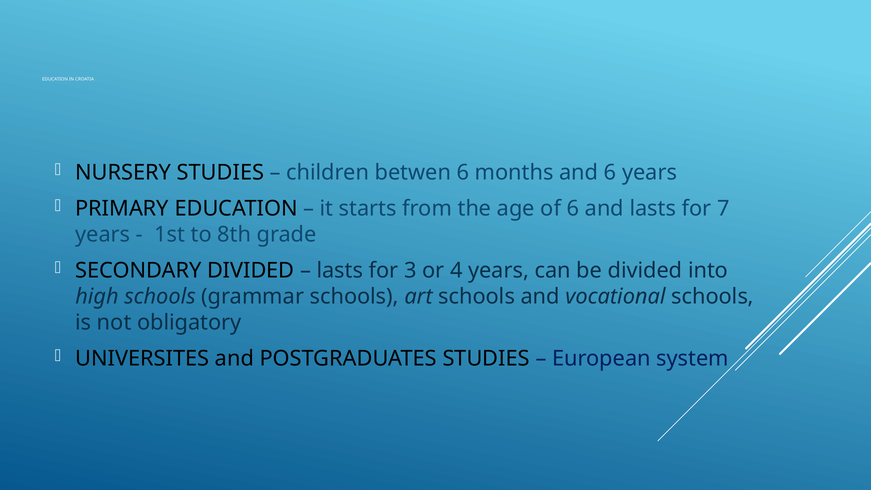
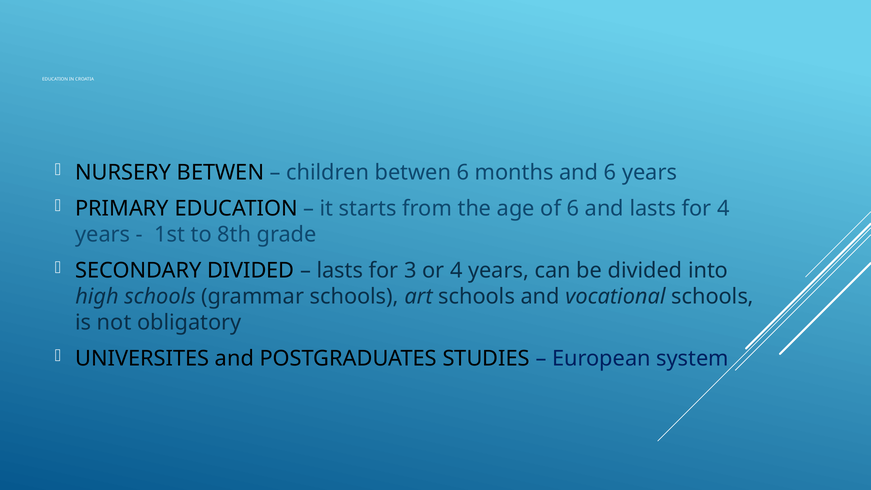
NURSERY STUDIES: STUDIES -> BETWEN
for 7: 7 -> 4
